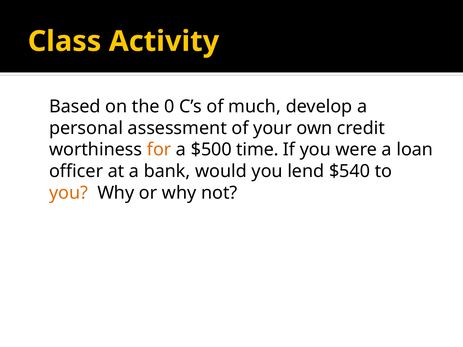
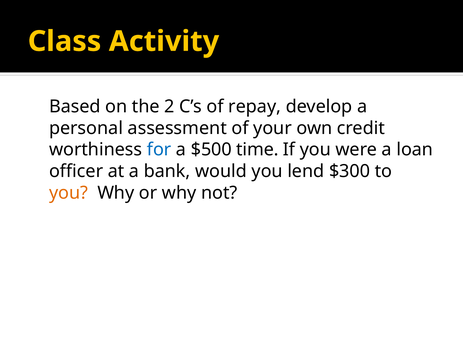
0: 0 -> 2
much: much -> repay
for colour: orange -> blue
$540: $540 -> $300
